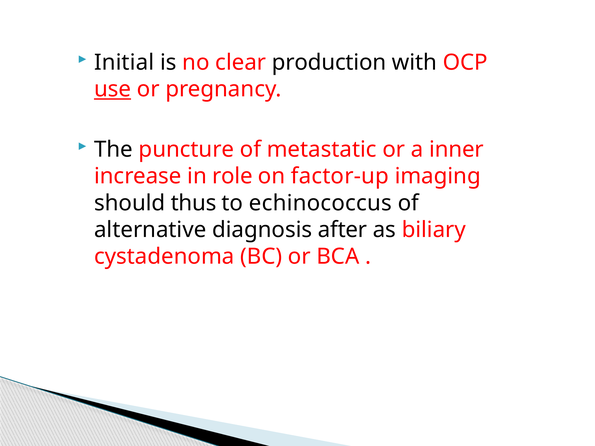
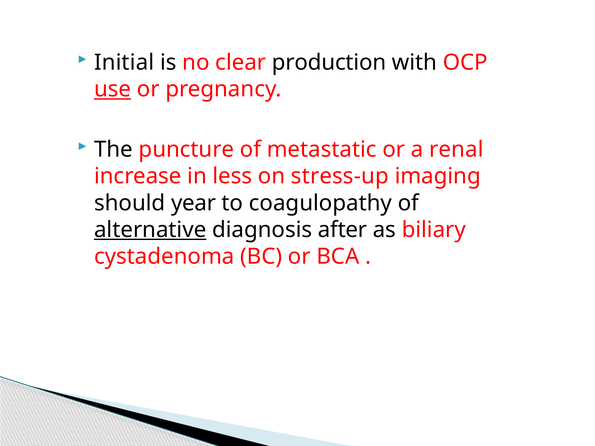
inner: inner -> renal
role: role -> less
factor-up: factor-up -> stress-up
thus: thus -> year
echinococcus: echinococcus -> coagulopathy
alternative underline: none -> present
